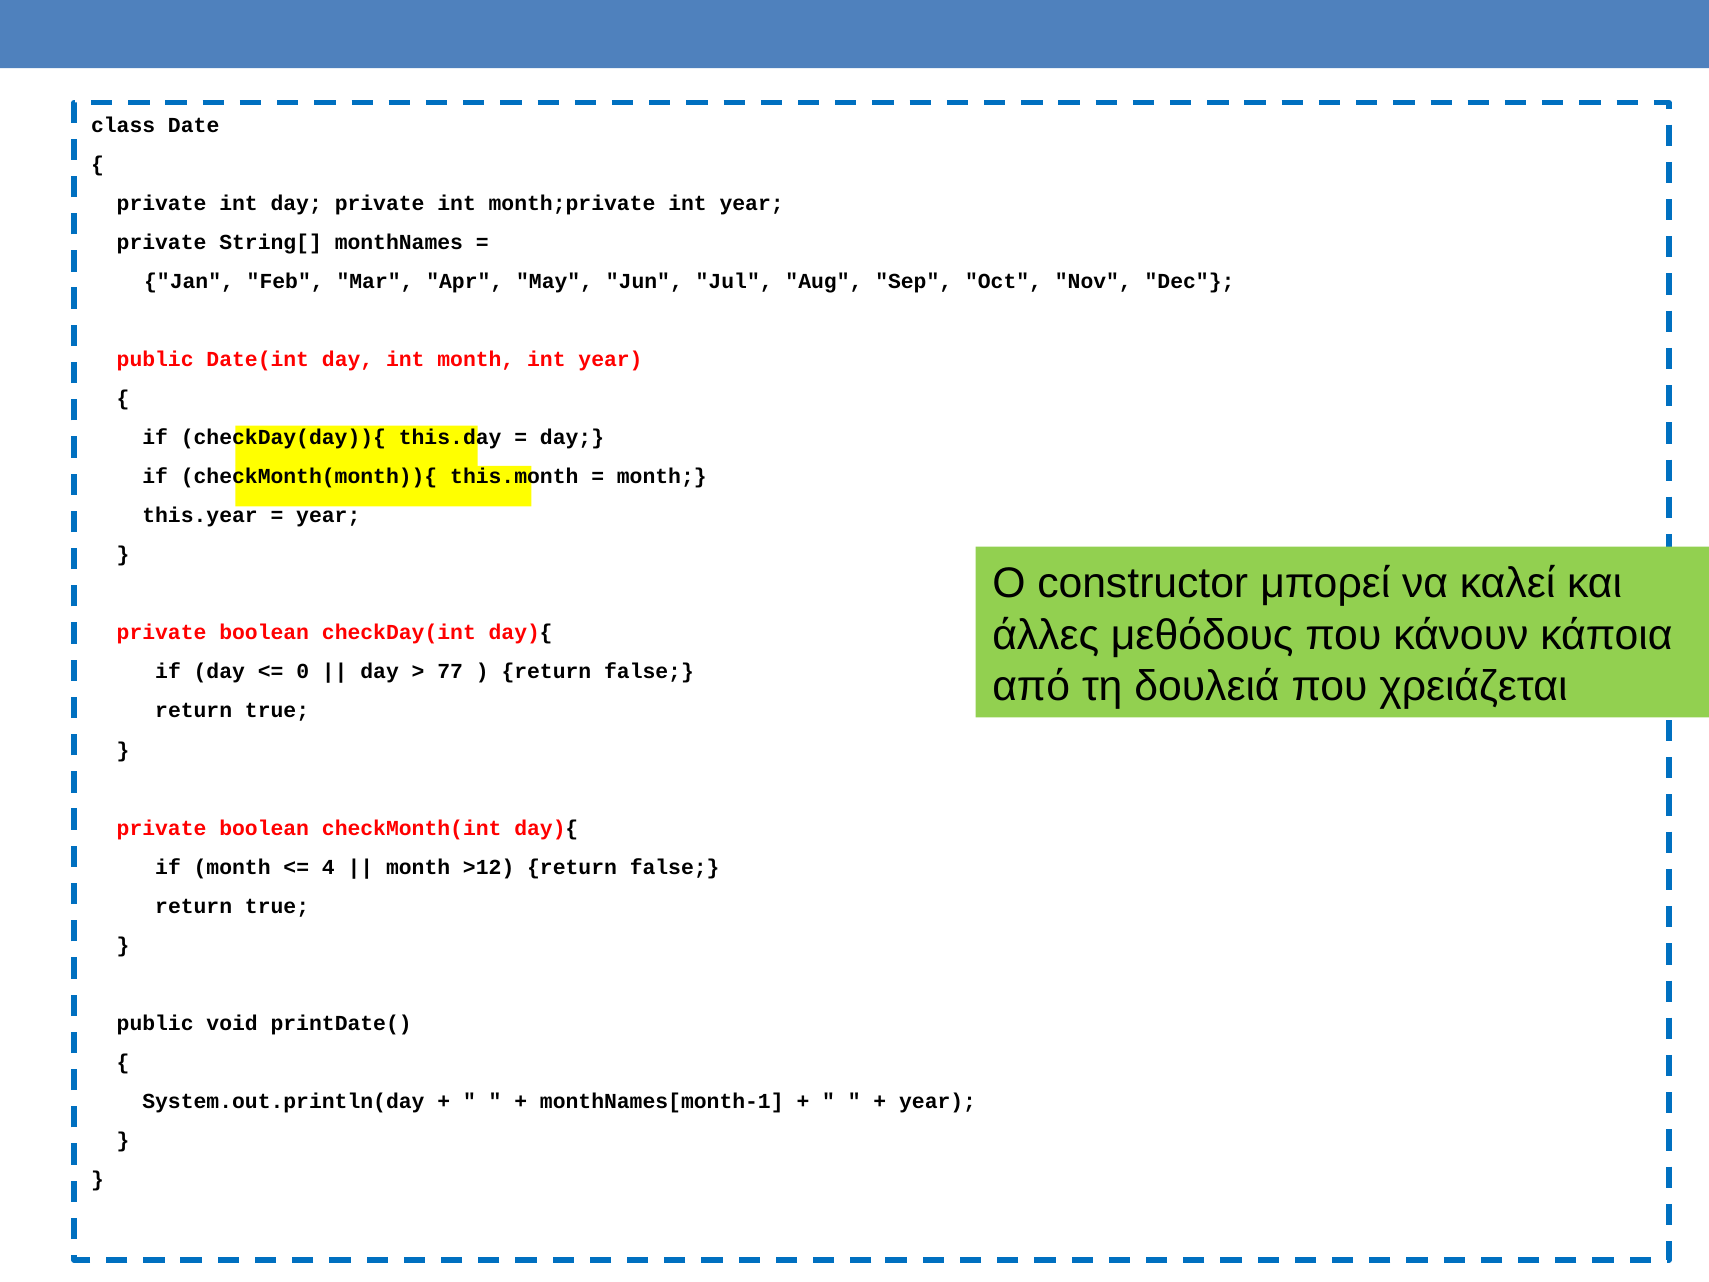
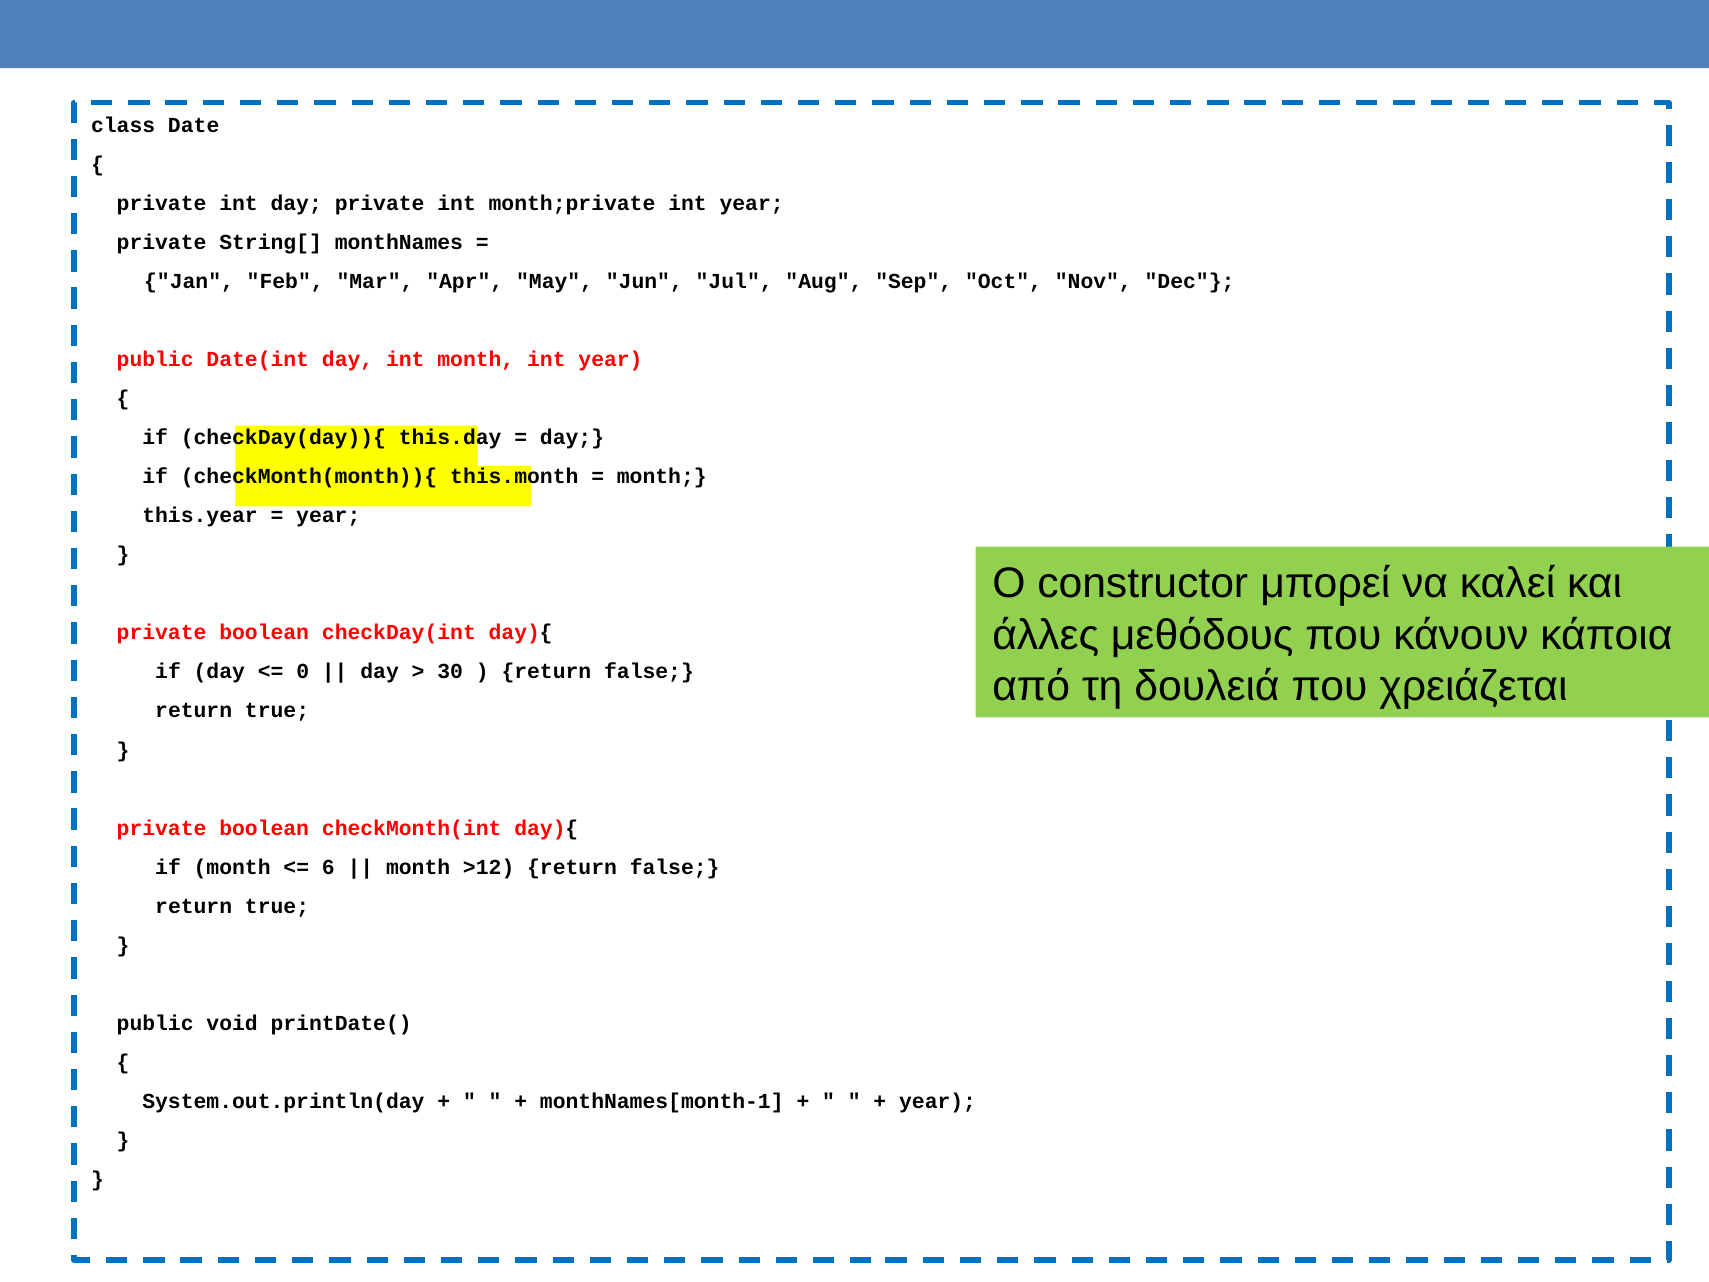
77: 77 -> 30
4: 4 -> 6
